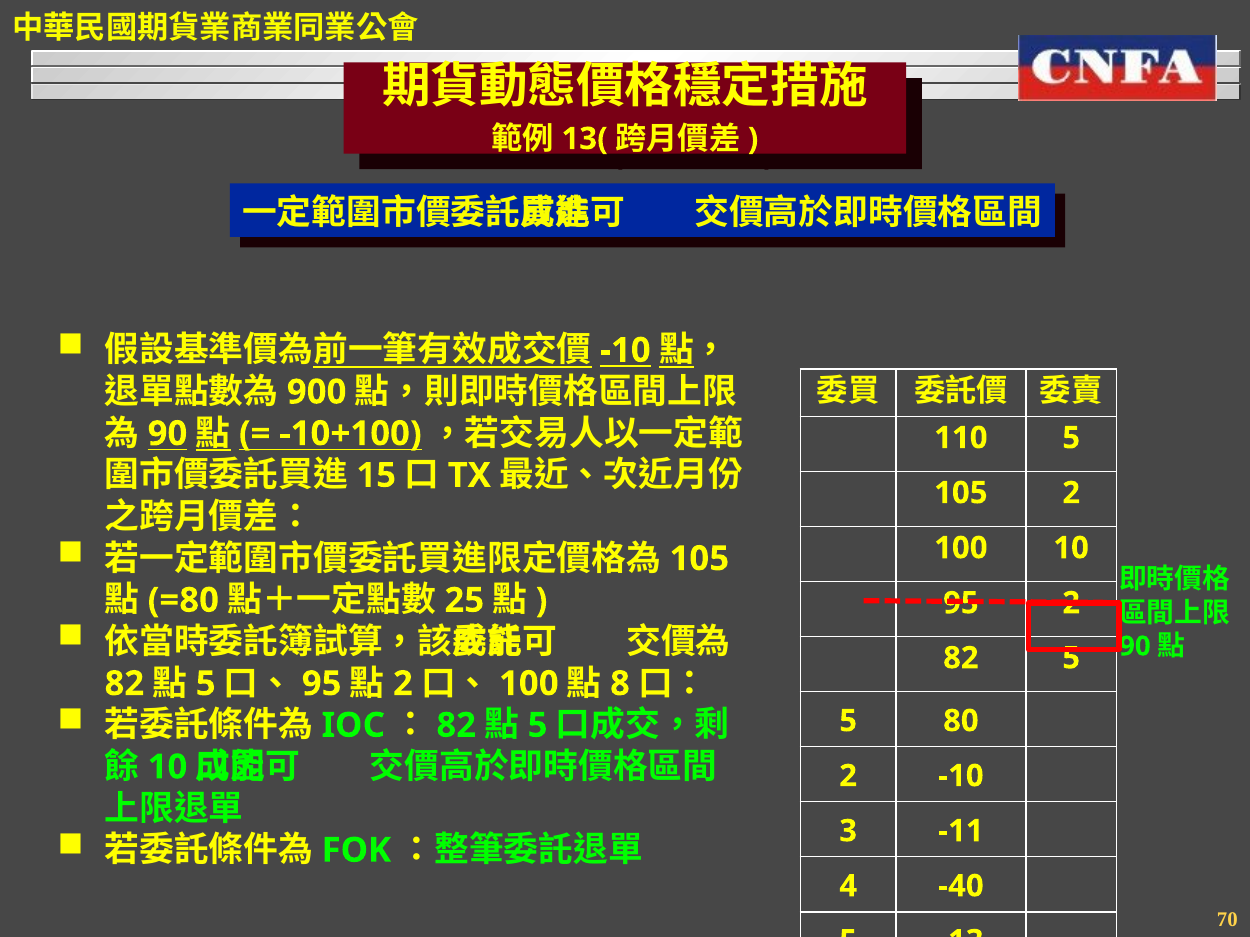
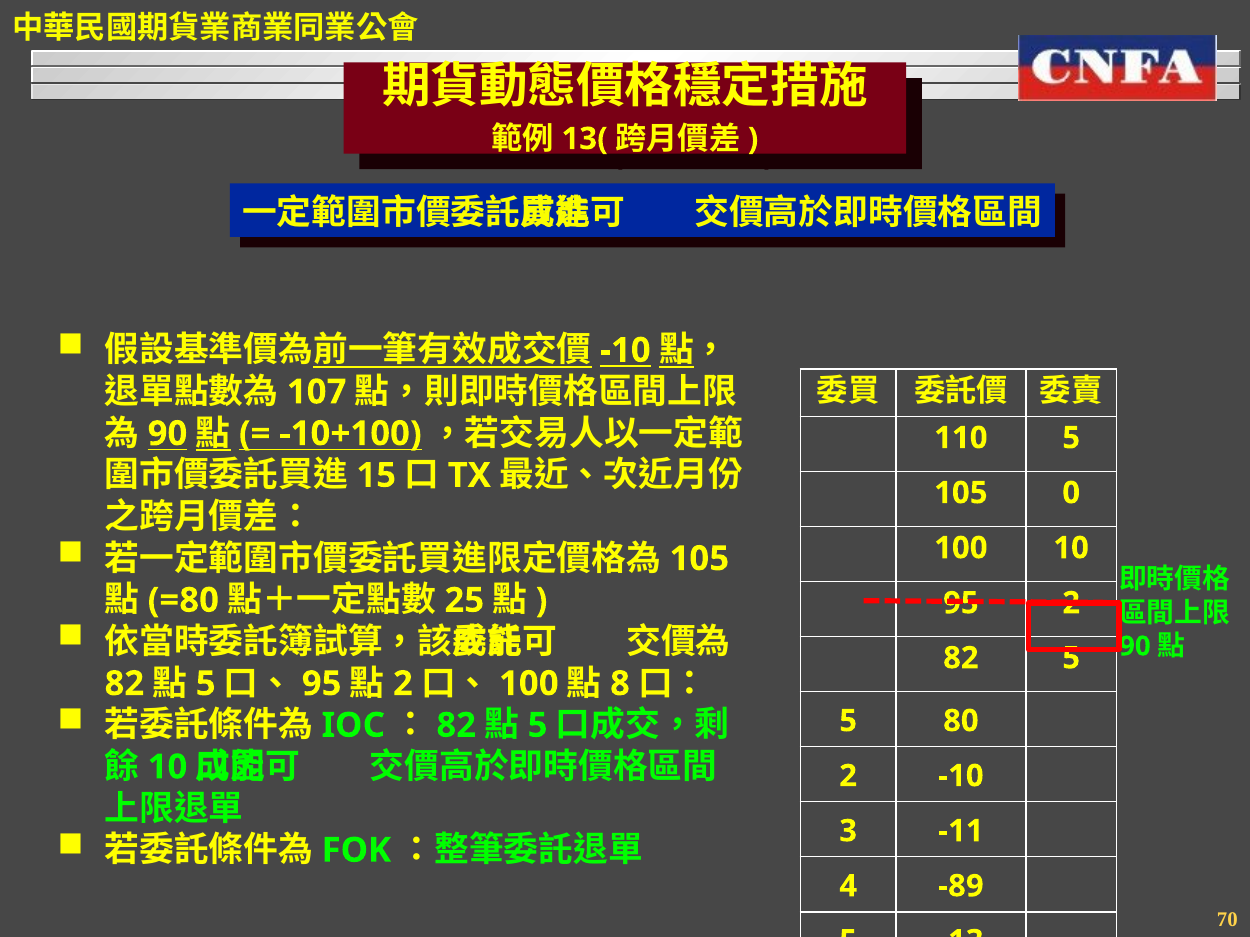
900: 900 -> 107
105 2: 2 -> 0
-40: -40 -> -89
